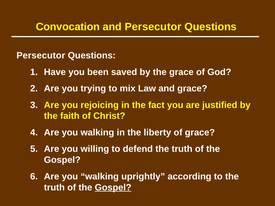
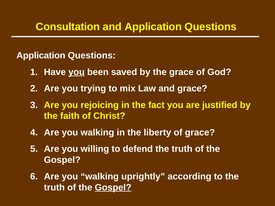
Convocation: Convocation -> Consultation
and Persecutor: Persecutor -> Application
Persecutor at (41, 56): Persecutor -> Application
you at (77, 72) underline: none -> present
